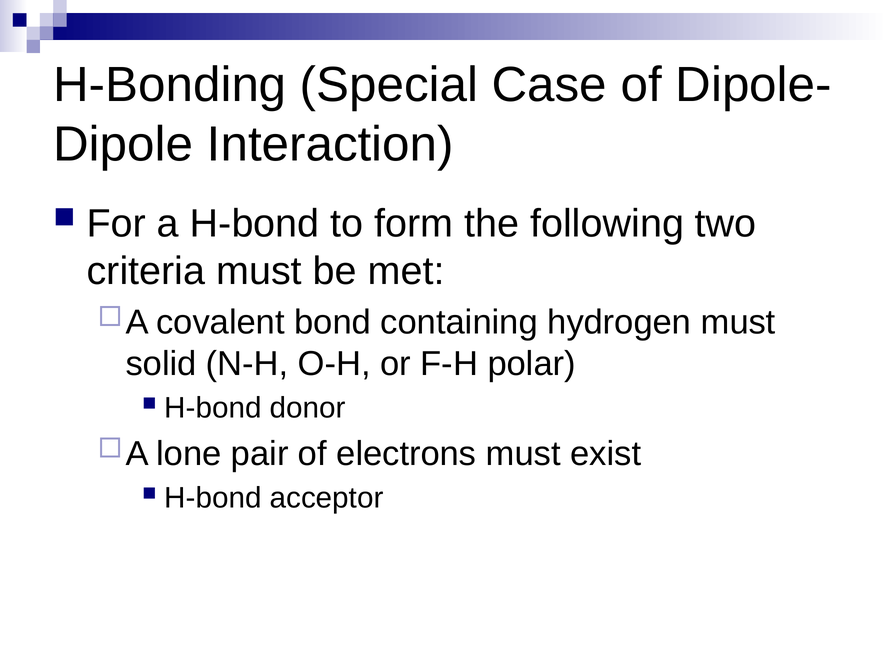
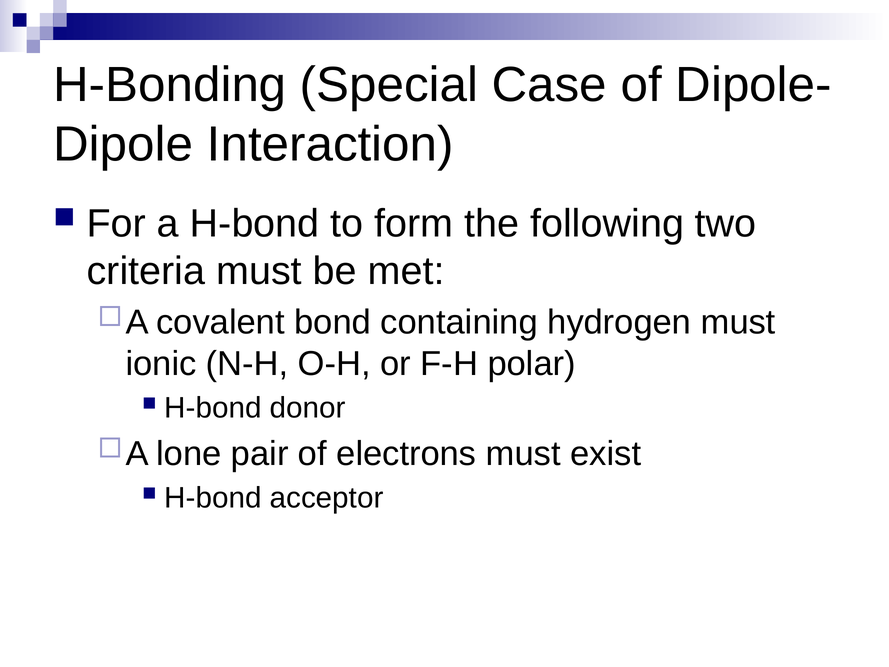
solid: solid -> ionic
